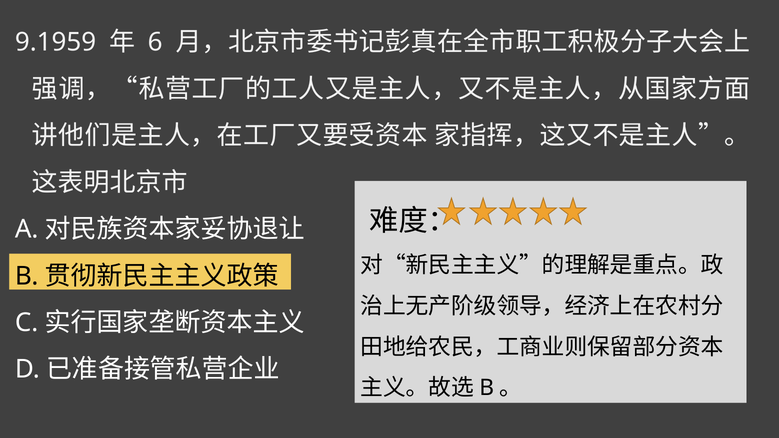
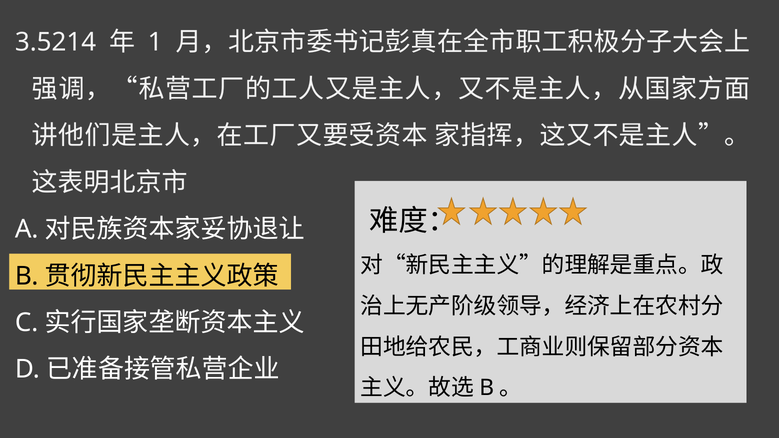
9.1959: 9.1959 -> 3.5214
6: 6 -> 1
